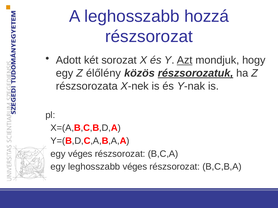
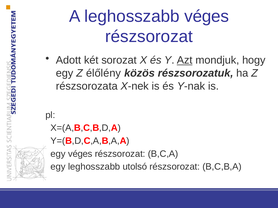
leghosszabb hozzá: hozzá -> véges
részsorozatuk underline: present -> none
leghosszabb véges: véges -> utolsó
